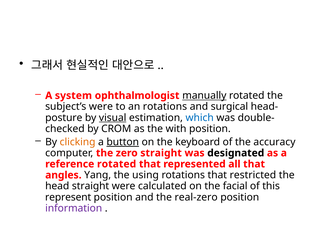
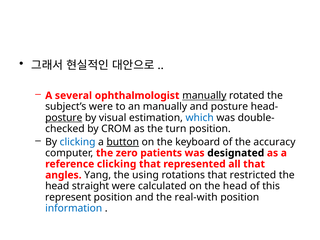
system: system -> several
an rotations: rotations -> manually
and surgical: surgical -> posture
posture at (64, 118) underline: none -> present
visual underline: present -> none
with: with -> turn
clicking at (78, 142) colour: orange -> blue
zero straight: straight -> patients
reference rotated: rotated -> clicking
on the facial: facial -> head
real-zero: real-zero -> real-with
information colour: purple -> blue
